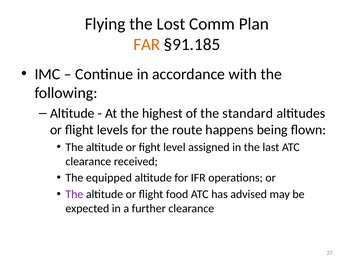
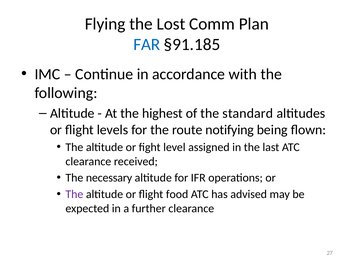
FAR colour: orange -> blue
happens: happens -> notifying
equipped: equipped -> necessary
